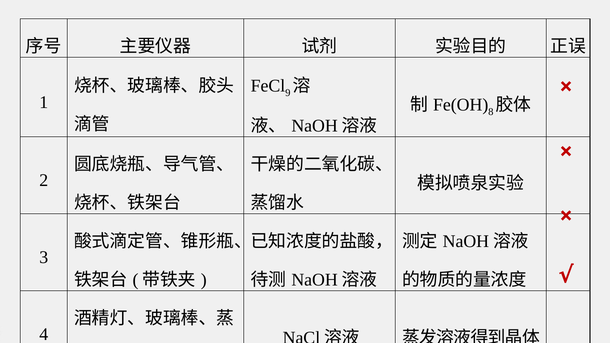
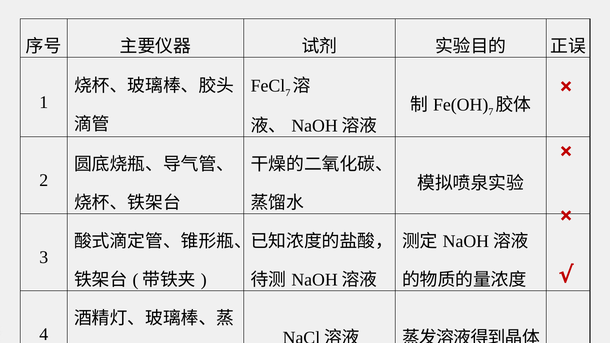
9 at (288, 93): 9 -> 7
8 at (491, 112): 8 -> 7
